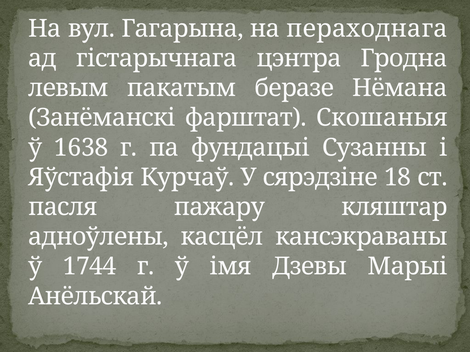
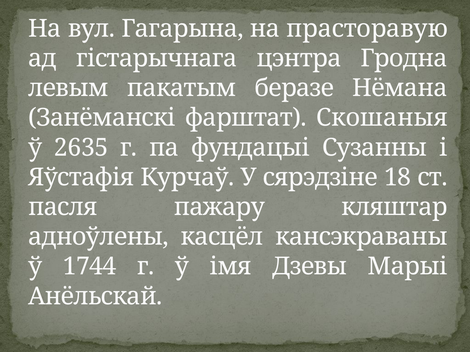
пераходнага: пераходнага -> прасторавую
1638: 1638 -> 2635
